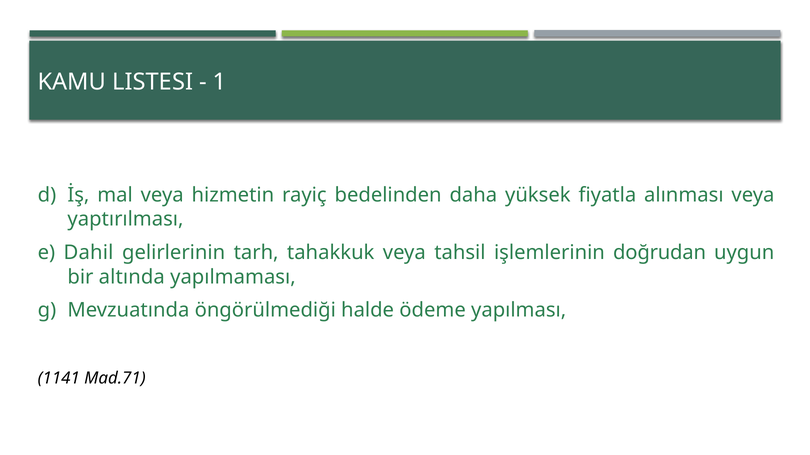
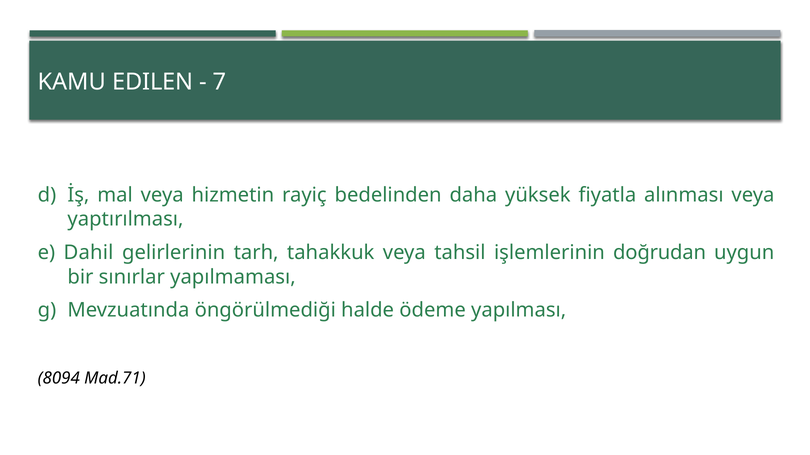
LISTESI: LISTESI -> EDILEN
1: 1 -> 7
altında: altında -> sınırlar
1141: 1141 -> 8094
